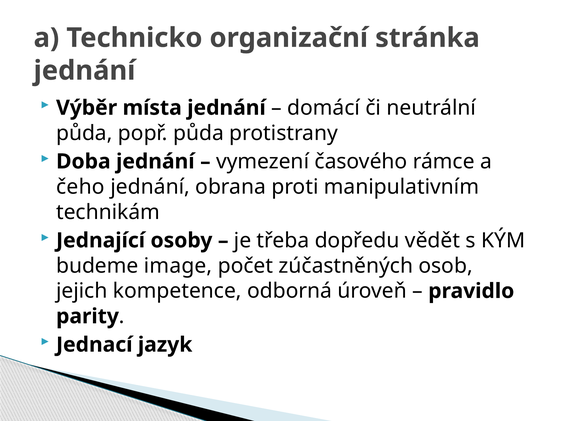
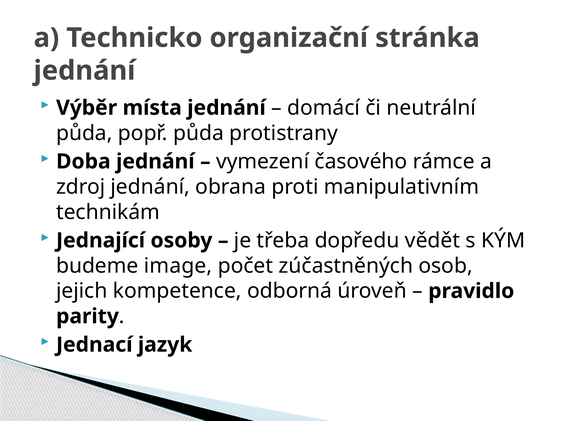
čeho: čeho -> zdroj
